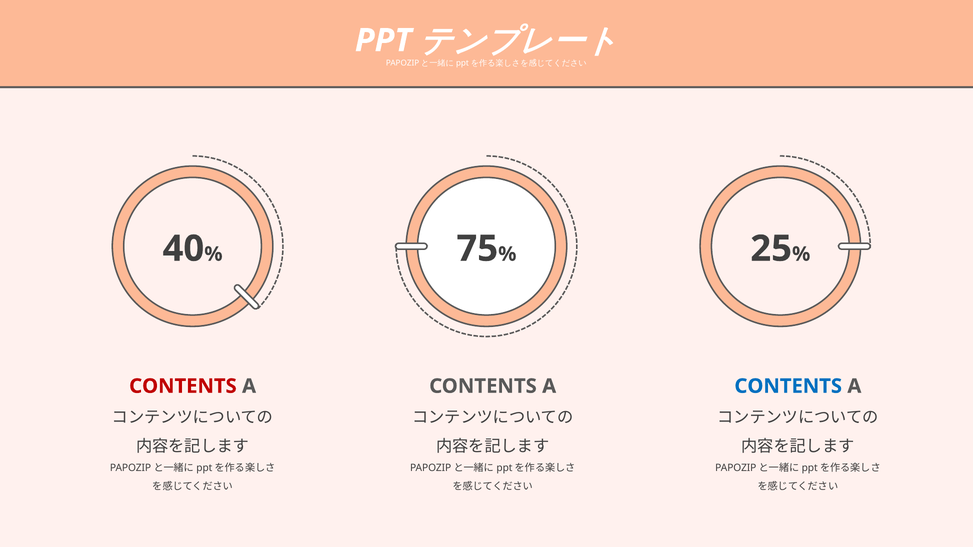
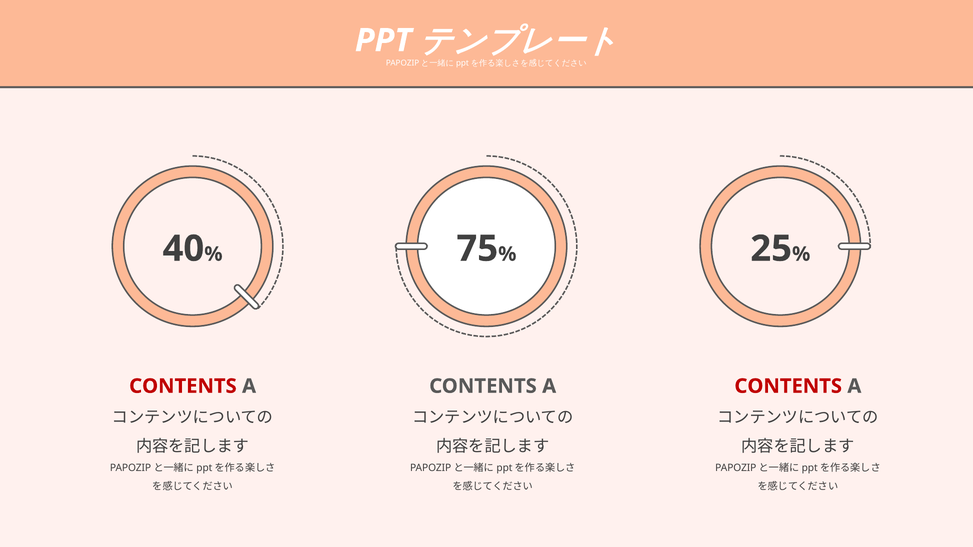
CONTENTS at (788, 386) colour: blue -> red
